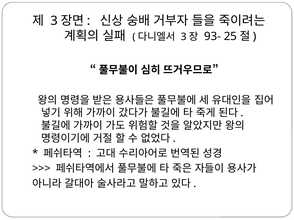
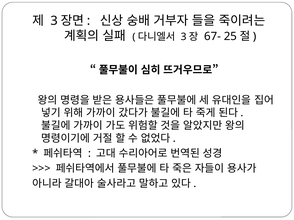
93-: 93- -> 67-
